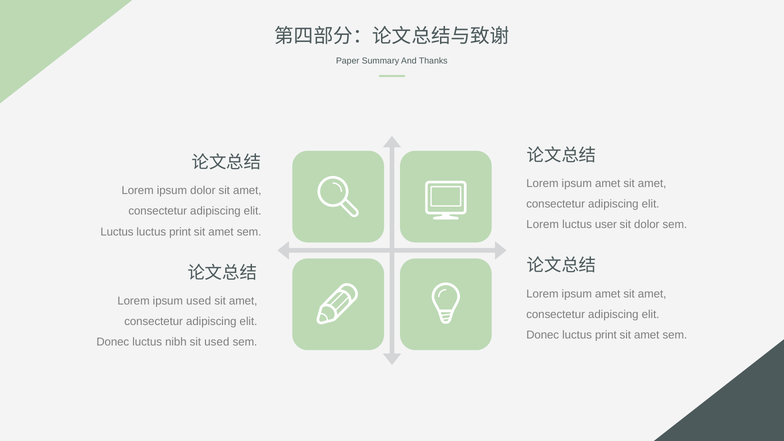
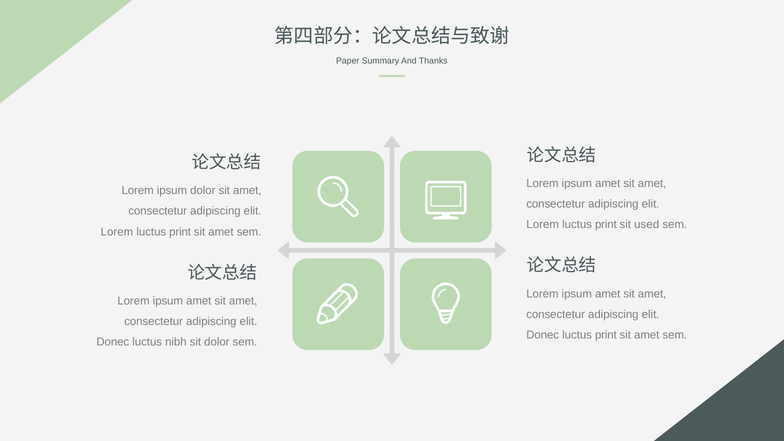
user at (606, 225): user -> print
sit dolor: dolor -> used
Luctus at (117, 232): Luctus -> Lorem
used at (199, 301): used -> amet
sit used: used -> dolor
